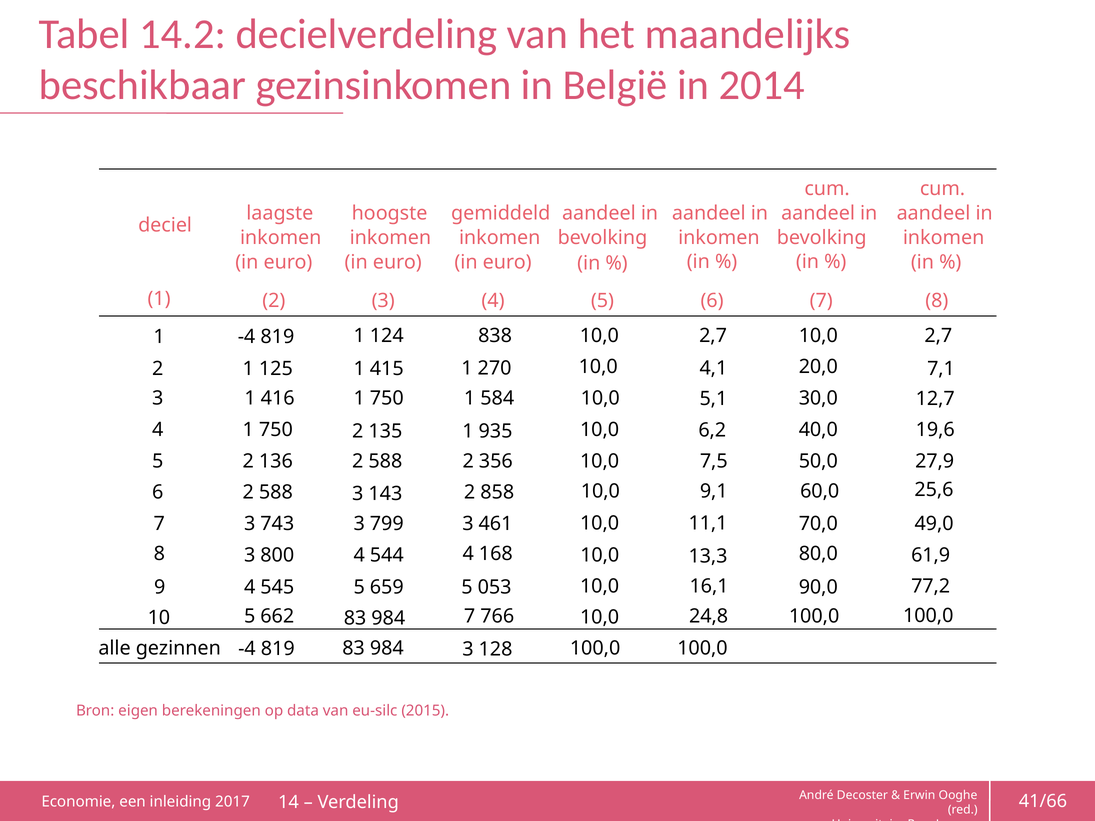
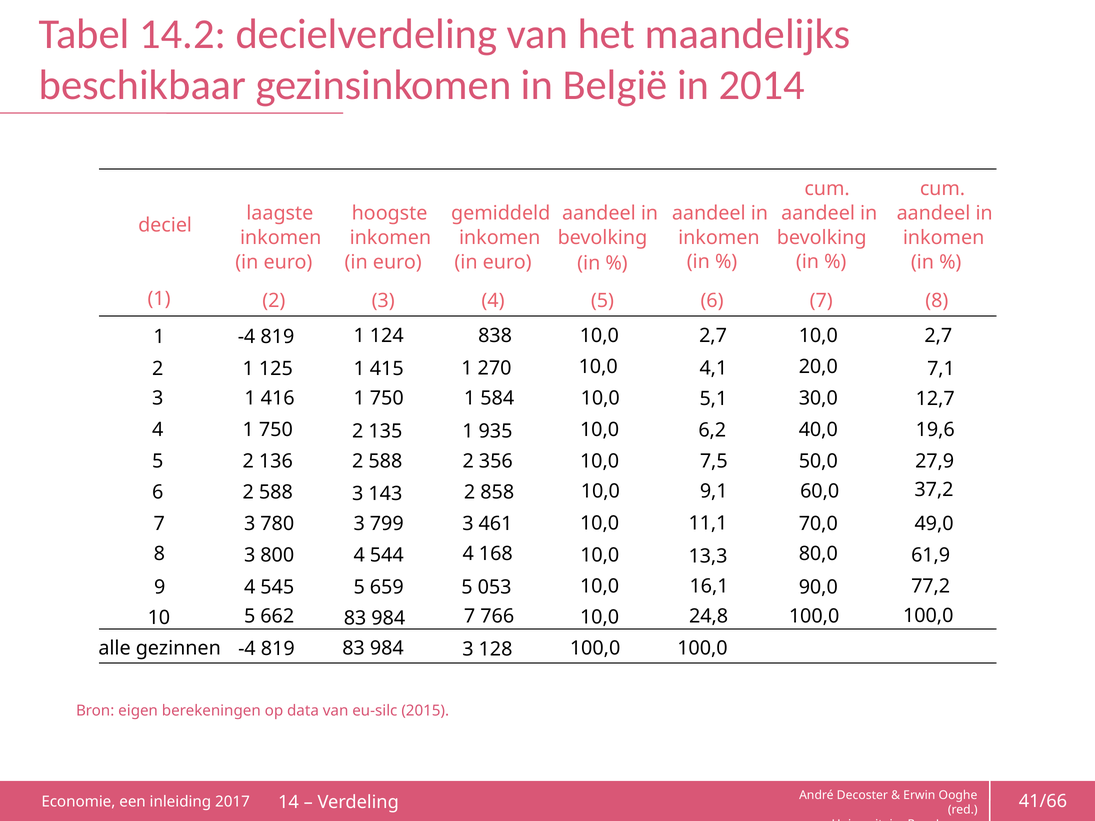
25,6: 25,6 -> 37,2
743: 743 -> 780
